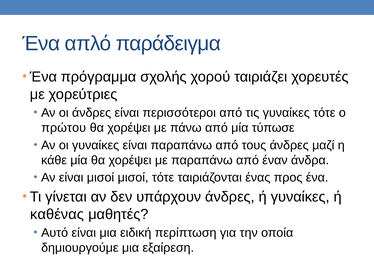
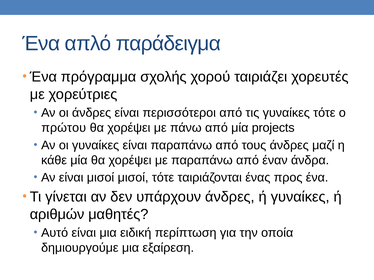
τύπωσε: τύπωσε -> projects
καθένας: καθένας -> αριθμών
